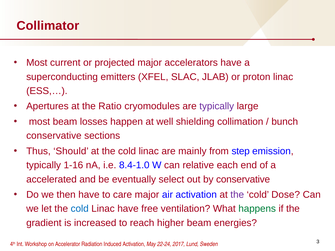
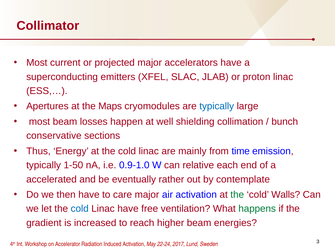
Ratio: Ratio -> Maps
typically at (217, 106) colour: purple -> blue
Should: Should -> Energy
step: step -> time
1-16: 1-16 -> 1-50
8.4-1.0: 8.4-1.0 -> 0.9-1.0
select: select -> rather
by conservative: conservative -> contemplate
the at (237, 195) colour: purple -> green
Dose: Dose -> Walls
